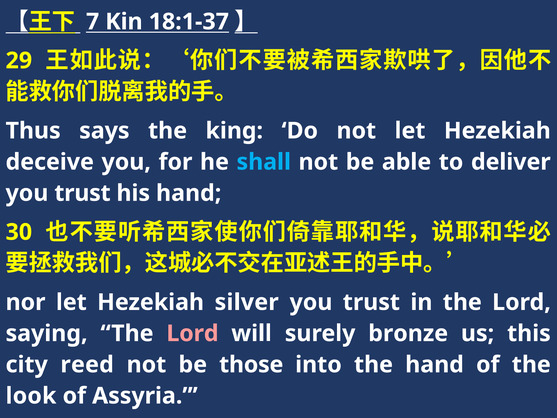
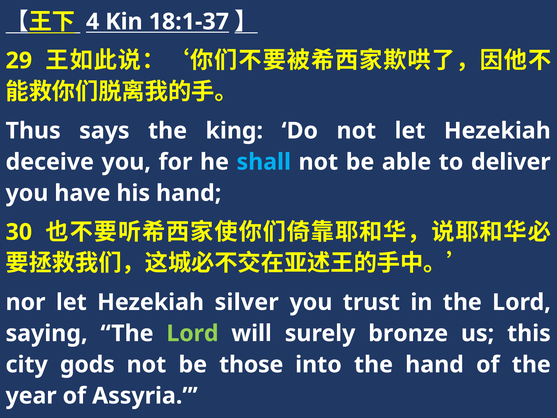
7: 7 -> 4
trust at (82, 193): trust -> have
Lord at (192, 333) colour: pink -> light green
reed: reed -> gods
look: look -> year
